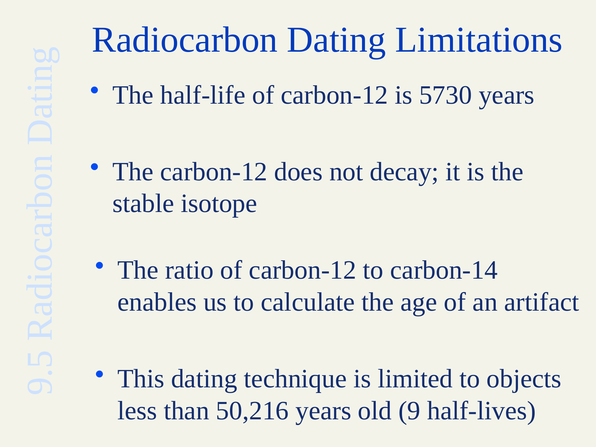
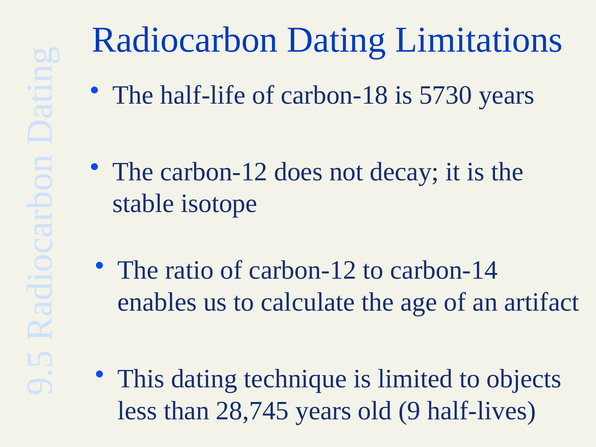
half-life of carbon-12: carbon-12 -> carbon-18
50,216: 50,216 -> 28,745
